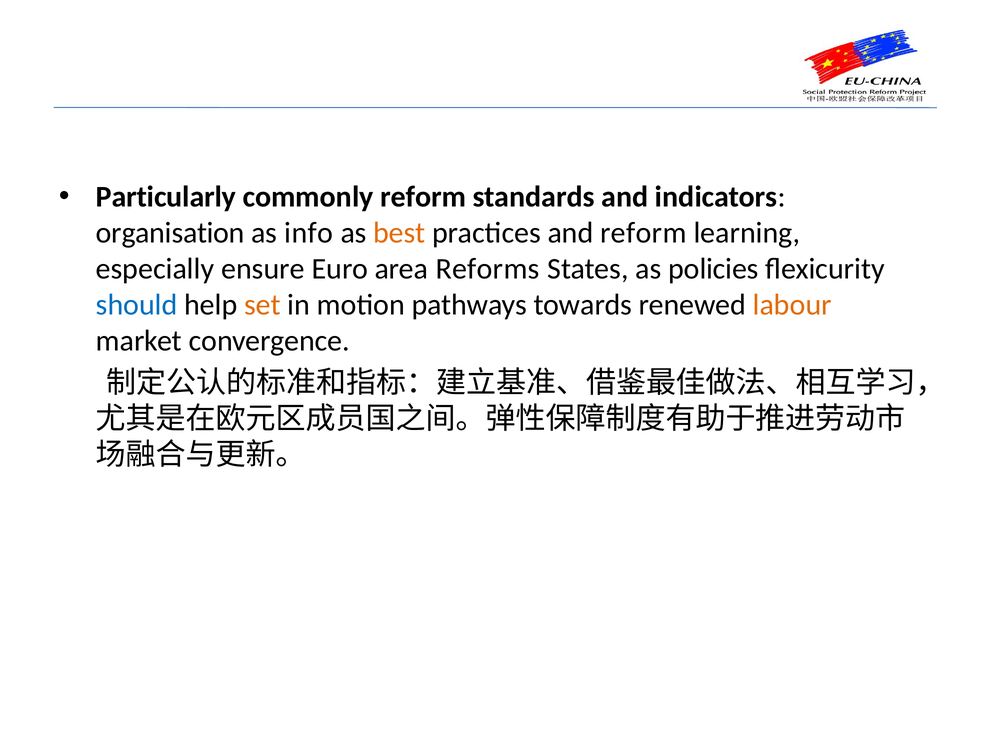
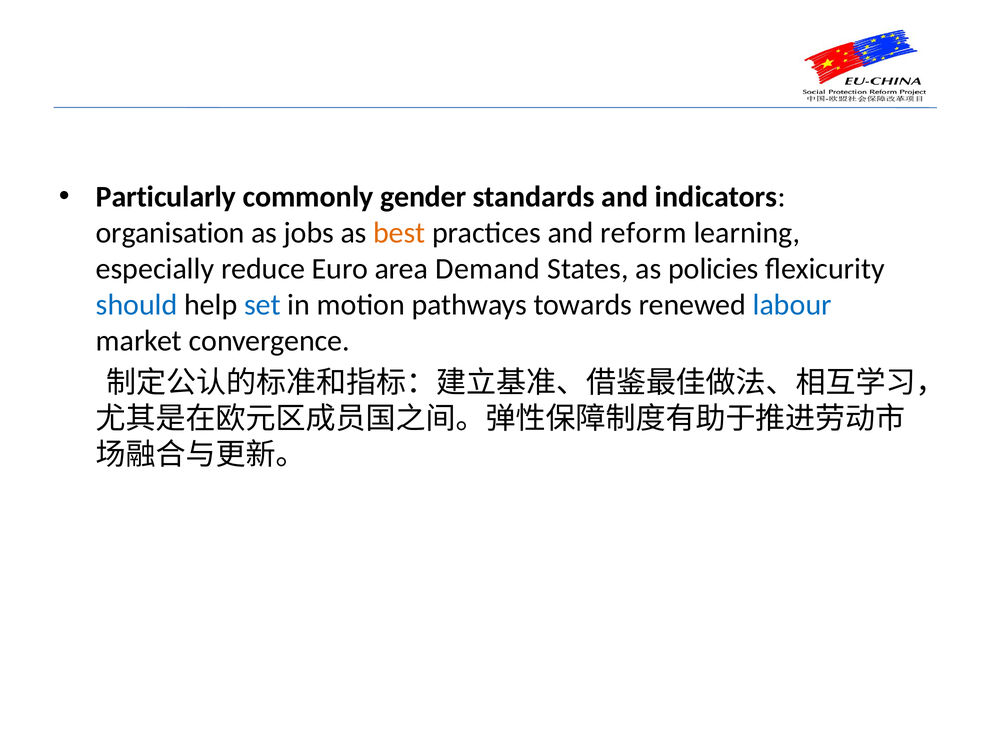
commonly reform: reform -> gender
info: info -> jobs
ensure: ensure -> reduce
Reforms: Reforms -> Demand
set colour: orange -> blue
labour colour: orange -> blue
